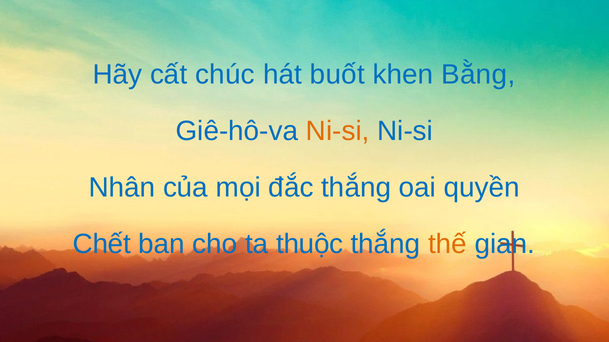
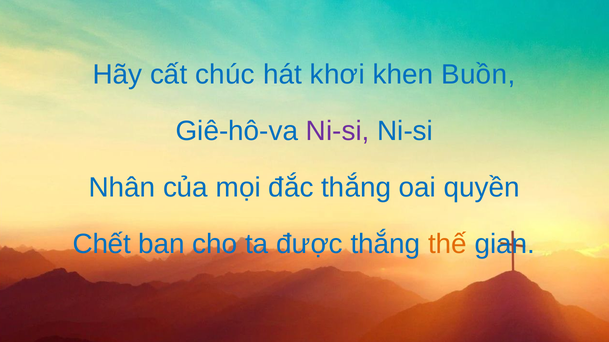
buốt: buốt -> khơi
Bằng: Bằng -> Buồn
Ni-si at (338, 131) colour: orange -> purple
thuộc: thuộc -> được
